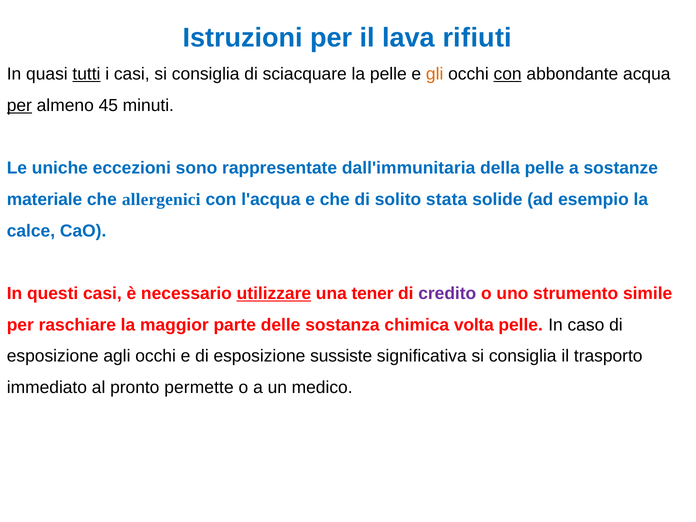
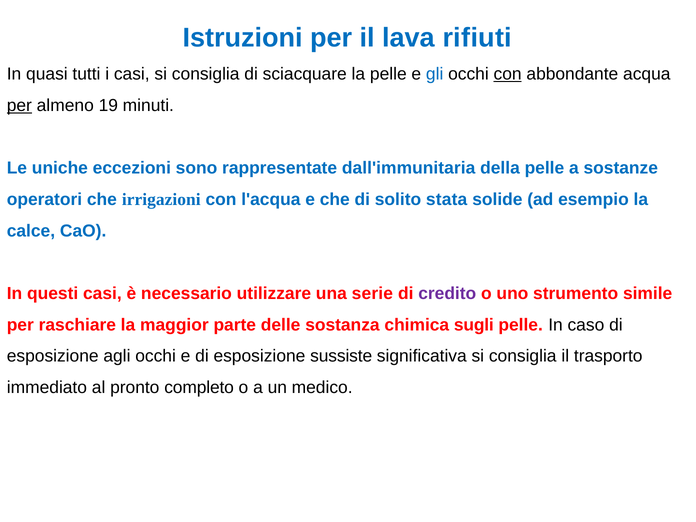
tutti underline: present -> none
gli colour: orange -> blue
45: 45 -> 19
materiale: materiale -> operatori
allergenici: allergenici -> irrigazioni
utilizzare underline: present -> none
tener: tener -> serie
volta: volta -> sugli
permette: permette -> completo
